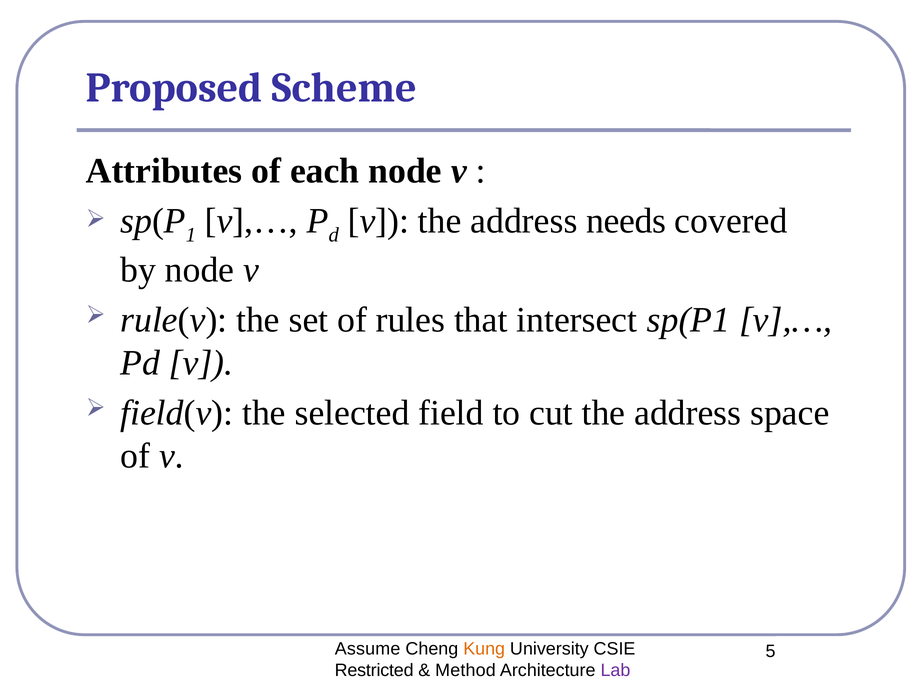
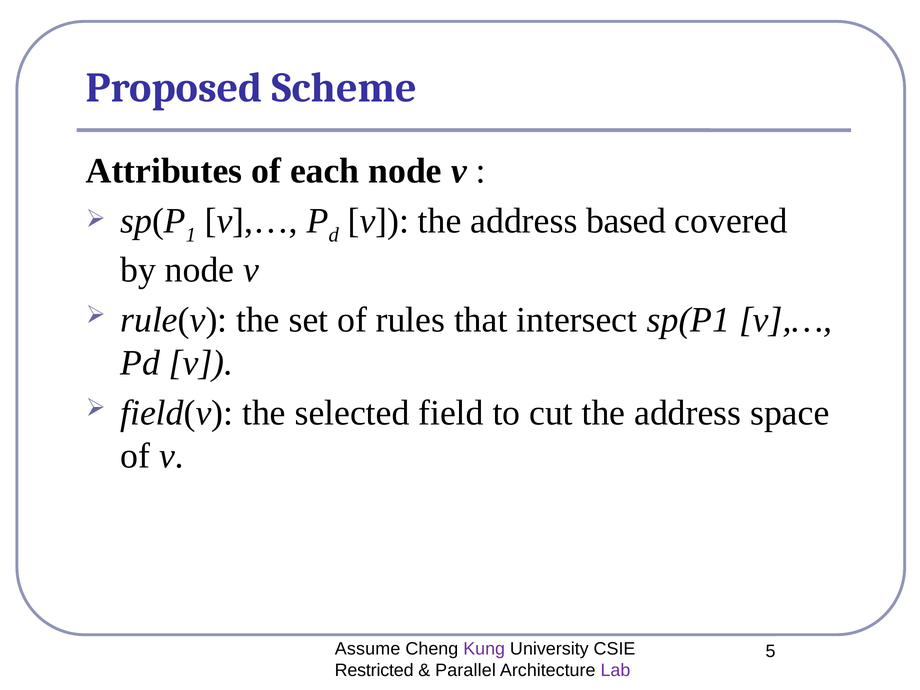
needs: needs -> based
Kung colour: orange -> purple
Method: Method -> Parallel
